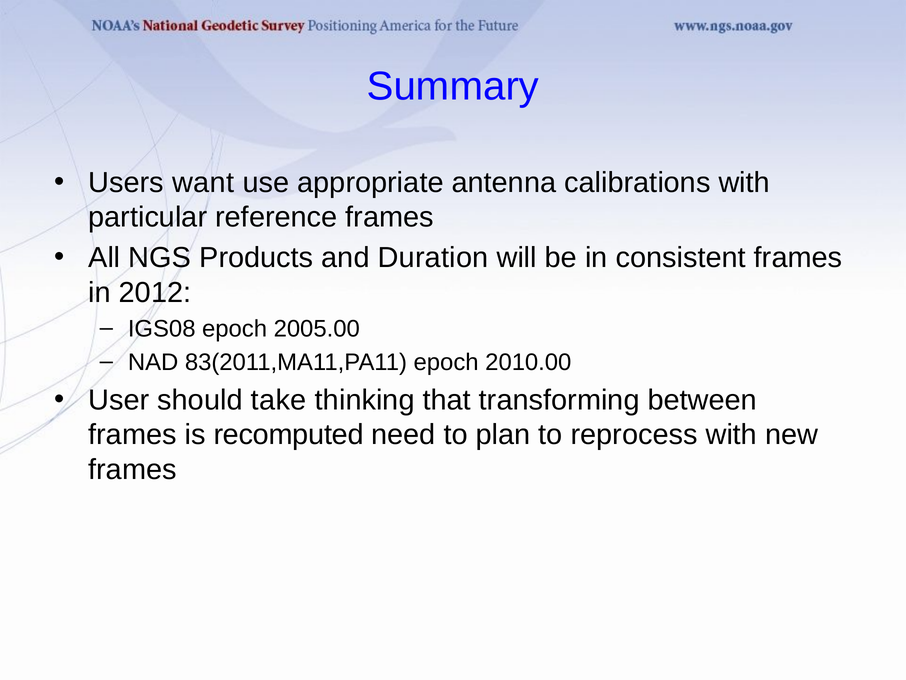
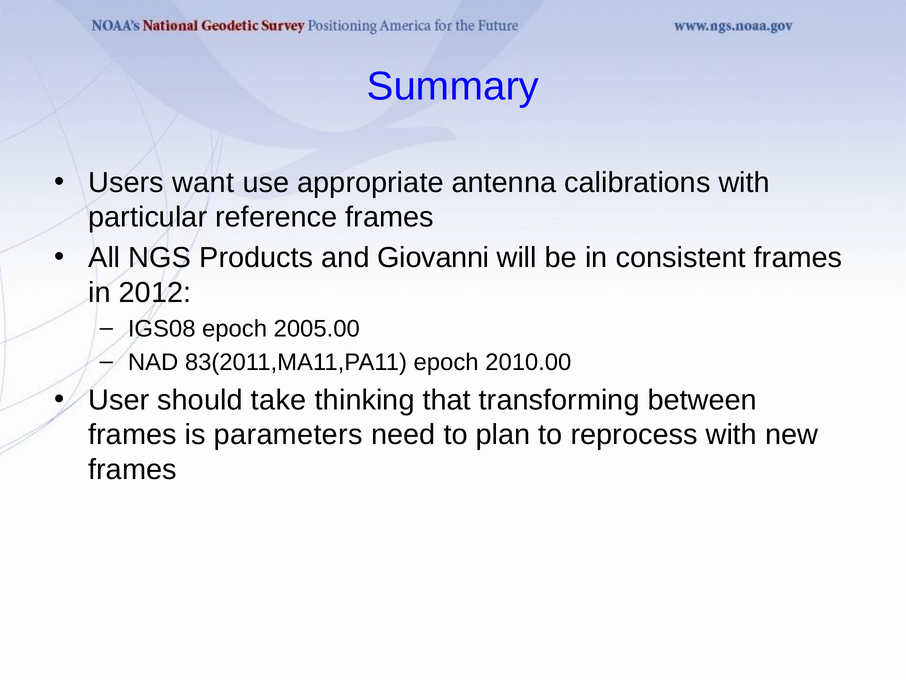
Duration: Duration -> Giovanni
recomputed: recomputed -> parameters
